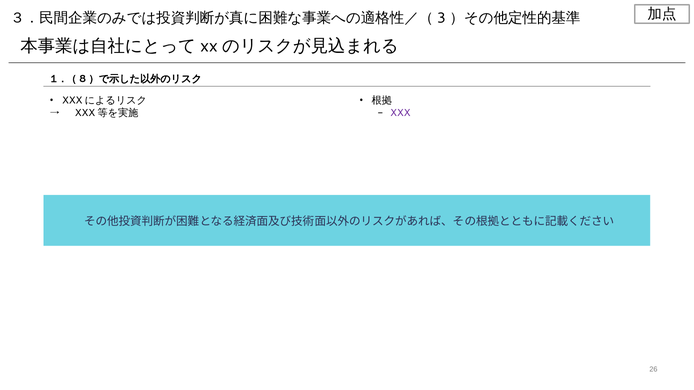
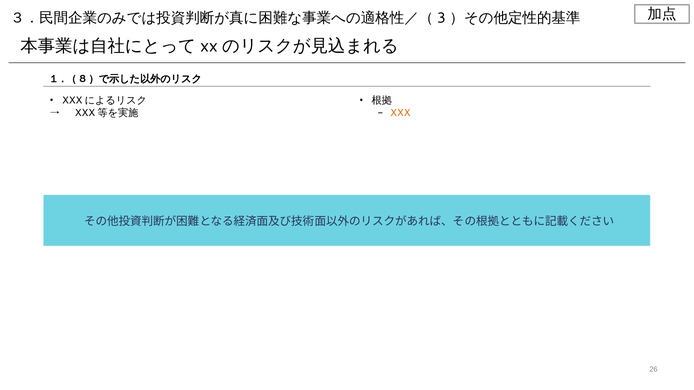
XXX colour: purple -> orange
